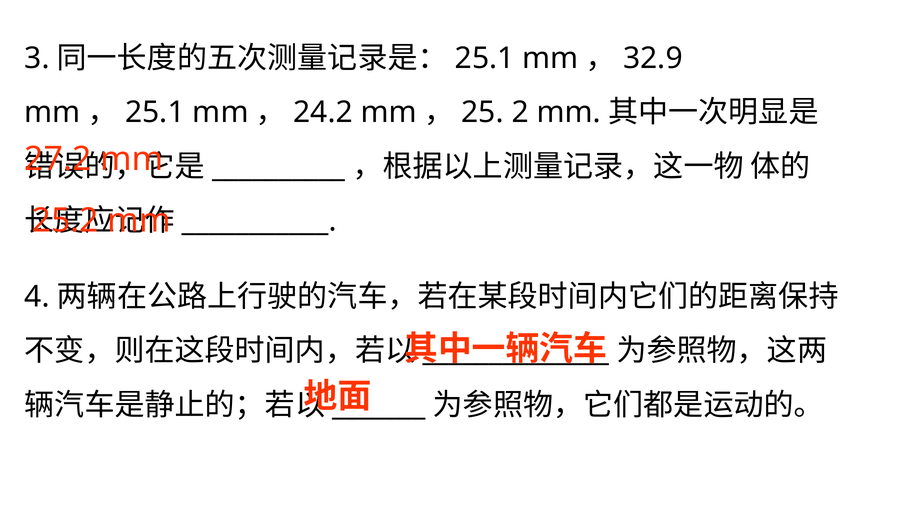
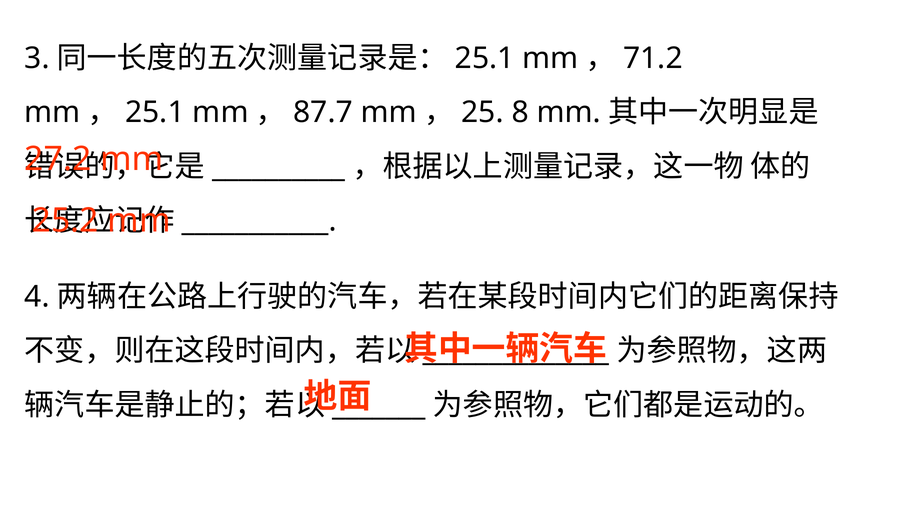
32.9: 32.9 -> 71.2
24.2: 24.2 -> 87.7
2: 2 -> 8
